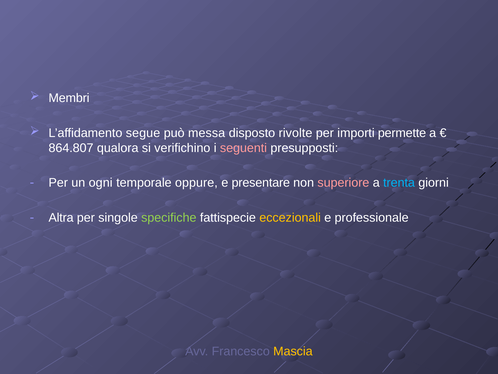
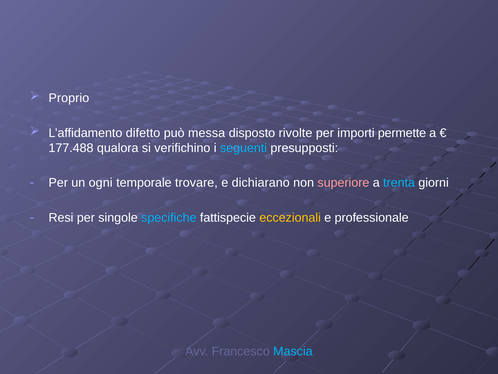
Membri: Membri -> Proprio
segue: segue -> difetto
864.807: 864.807 -> 177.488
seguenti colour: pink -> light blue
oppure: oppure -> trovare
presentare: presentare -> dichiarano
Altra: Altra -> Resi
specifiche colour: light green -> light blue
Mascia colour: yellow -> light blue
